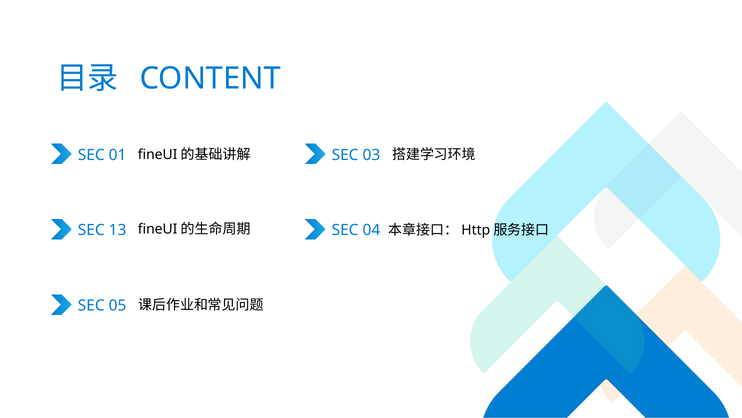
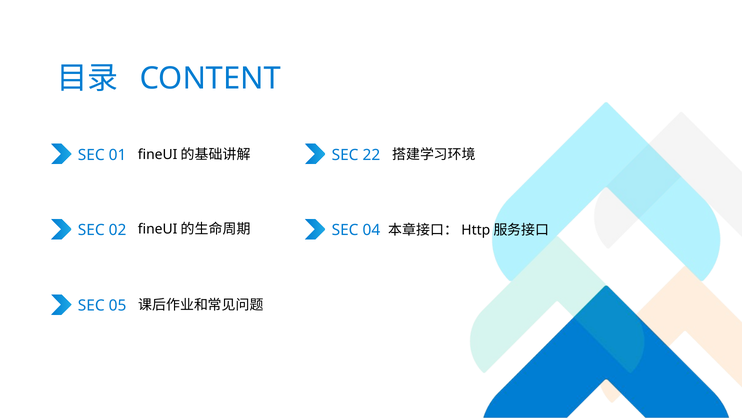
03: 03 -> 22
13: 13 -> 02
